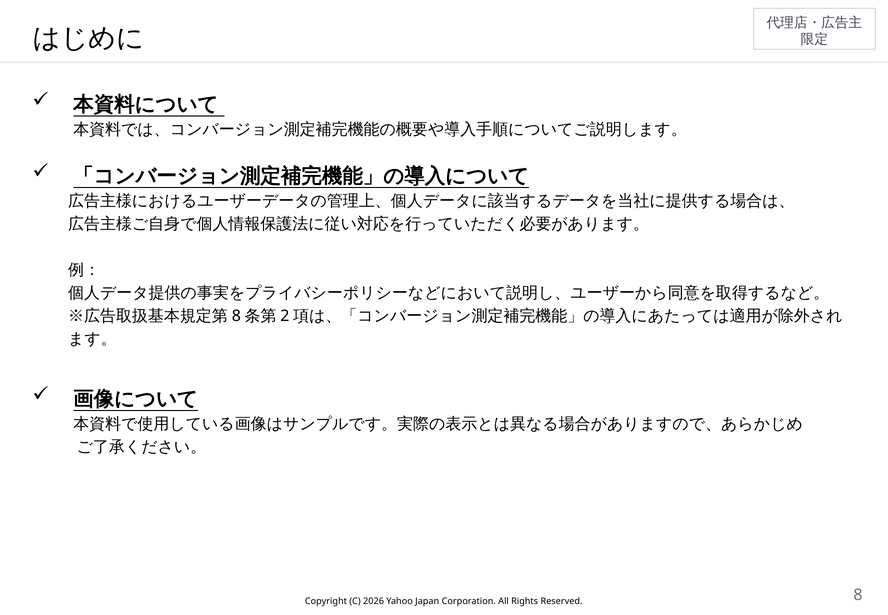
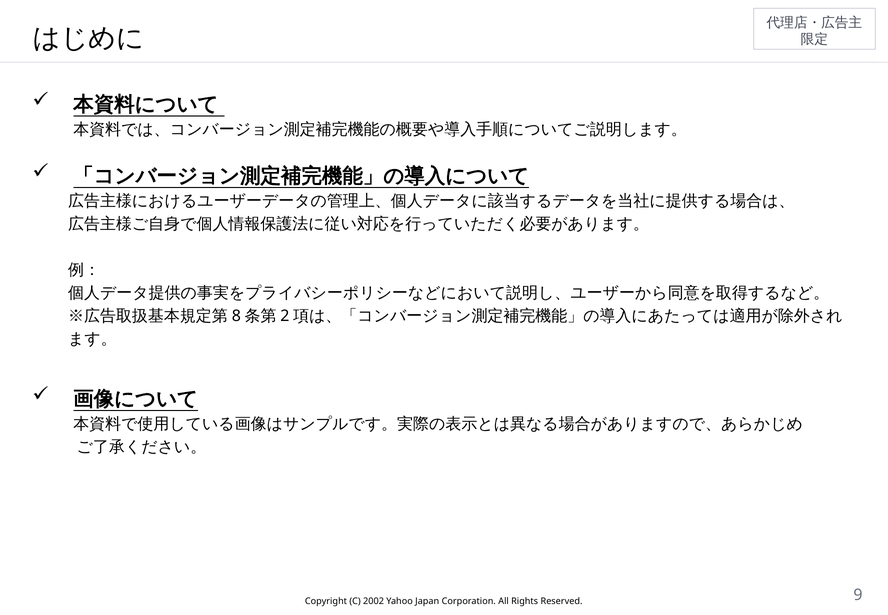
2026: 2026 -> 2002
8: 8 -> 9
